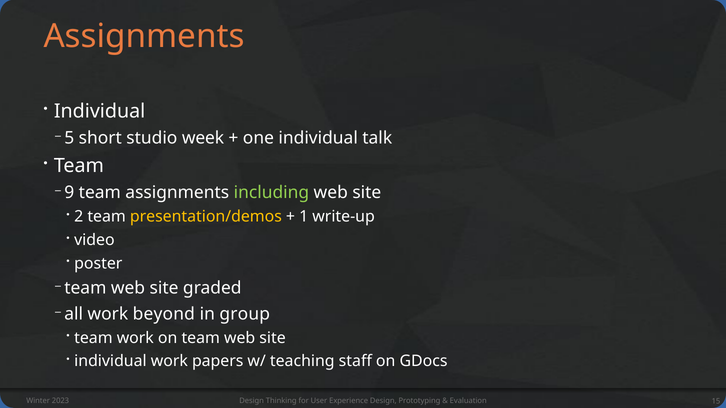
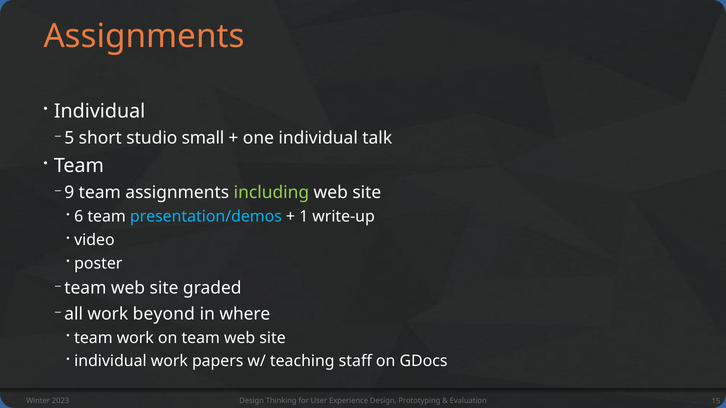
week: week -> small
2: 2 -> 6
presentation/demos colour: yellow -> light blue
group: group -> where
